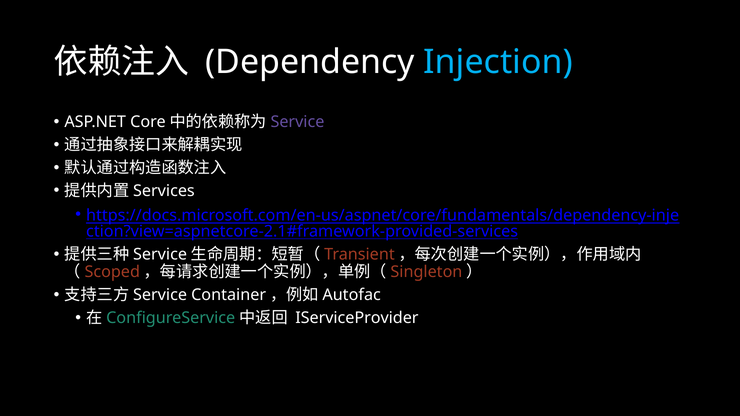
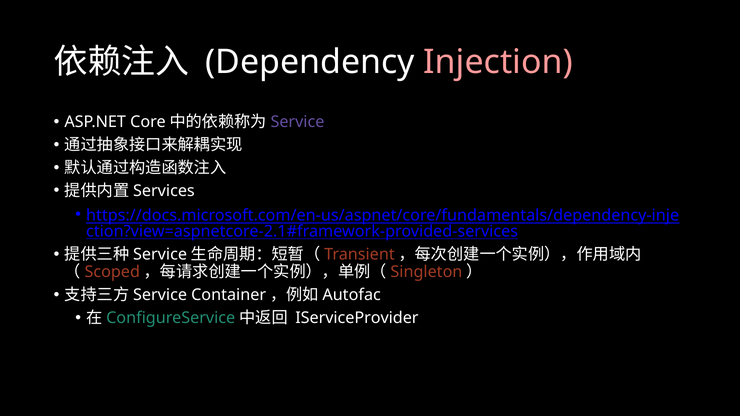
Injection colour: light blue -> pink
